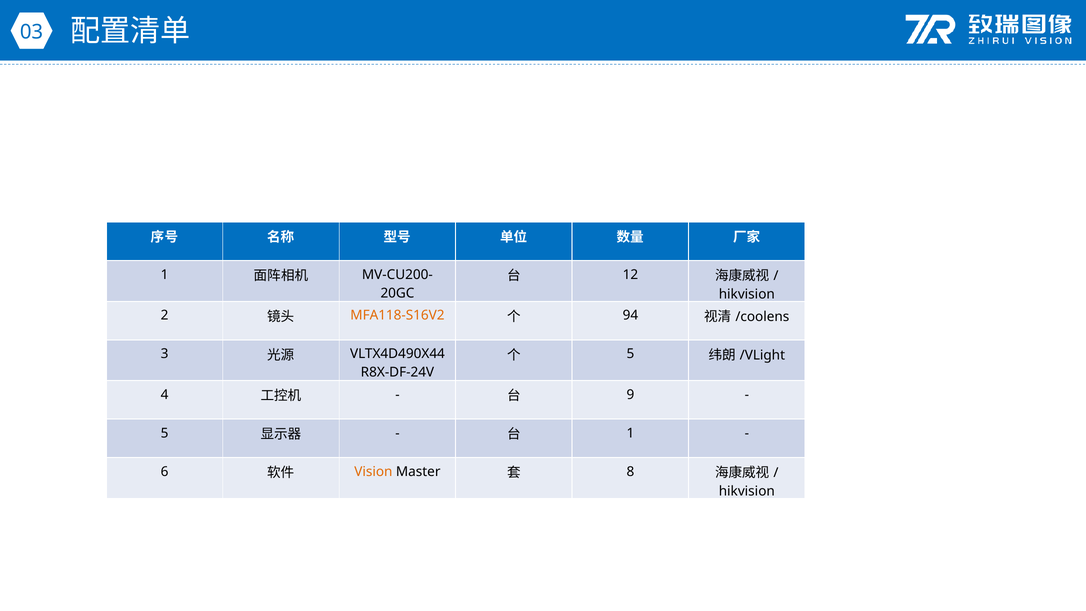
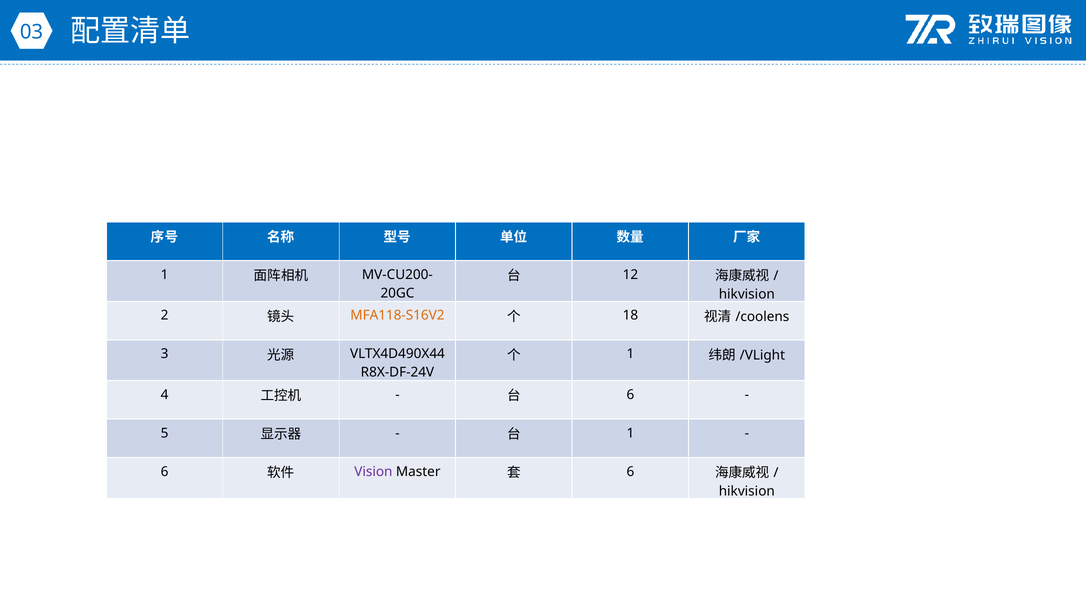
94: 94 -> 18
5 at (630, 354): 5 -> 1
9 at (630, 395): 9 -> 6
Vision colour: orange -> purple
8 at (630, 472): 8 -> 6
